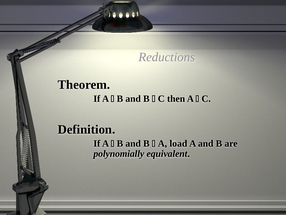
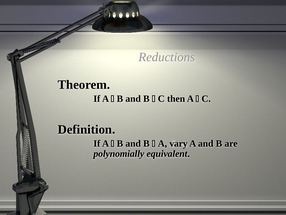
load: load -> vary
